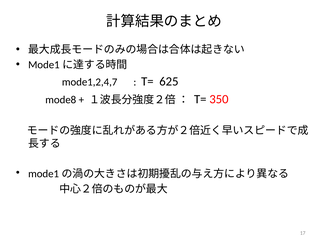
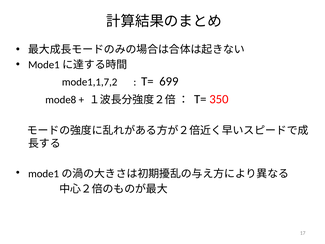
mode1,2,4,7: mode1,2,4,7 -> mode1,1,7,2
625: 625 -> 699
